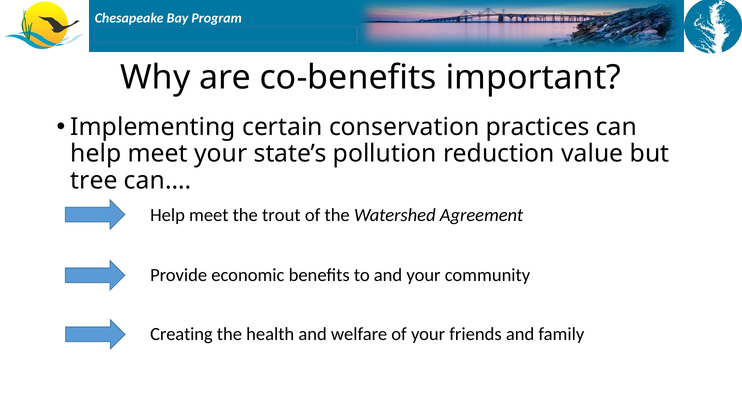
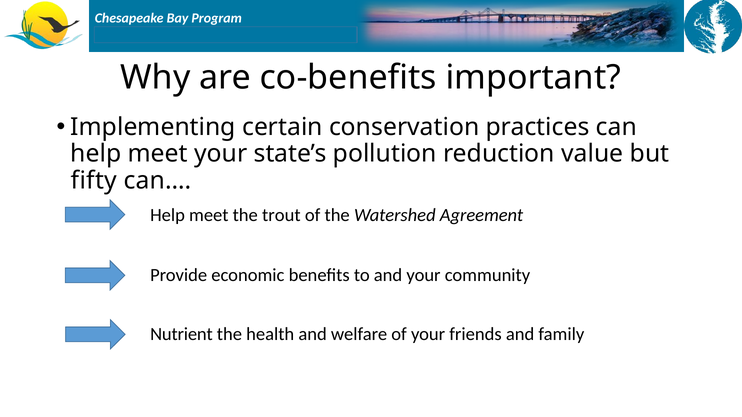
tree: tree -> fifty
Creating: Creating -> Nutrient
